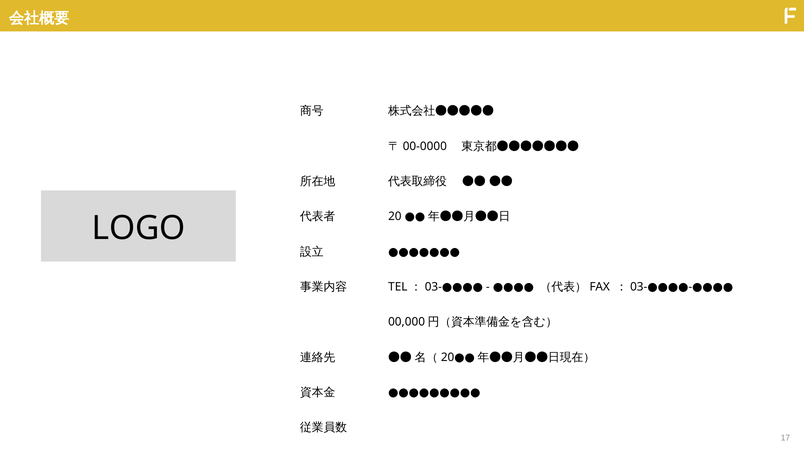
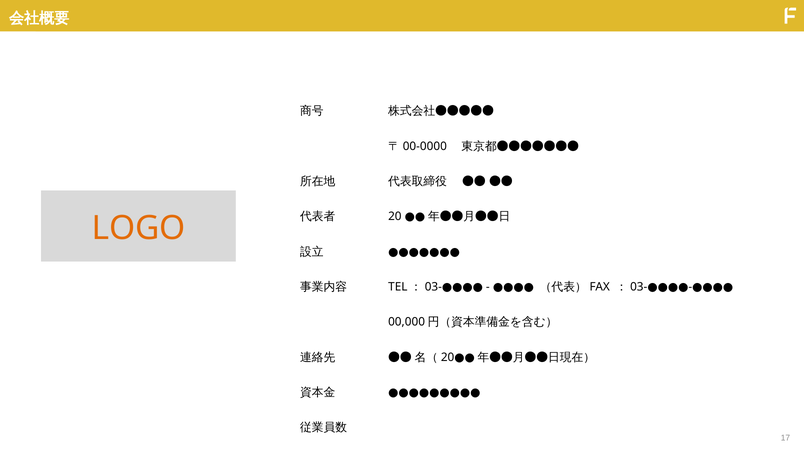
LOGO colour: black -> orange
